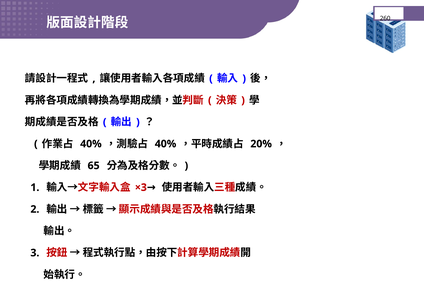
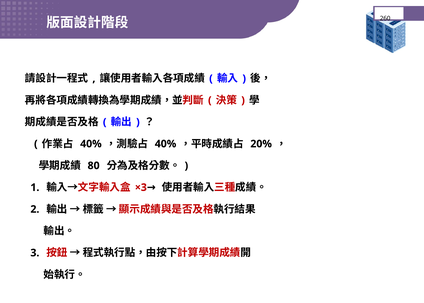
65: 65 -> 80
